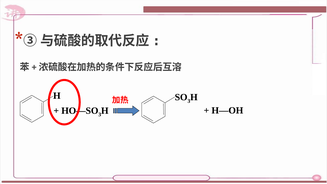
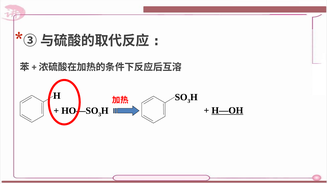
H—OH underline: none -> present
